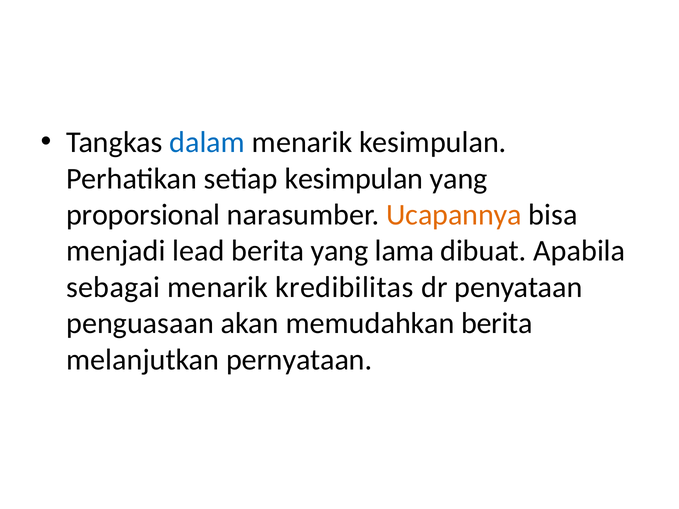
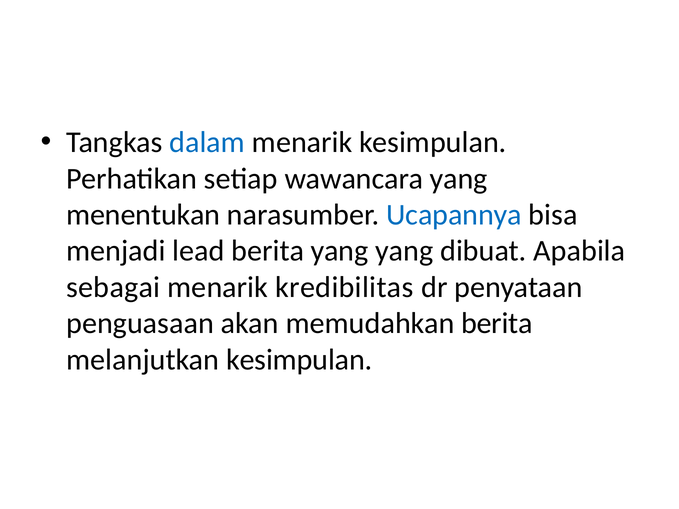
setiap kesimpulan: kesimpulan -> wawancara
proporsional: proporsional -> menentukan
Ucapannya colour: orange -> blue
yang lama: lama -> yang
melanjutkan pernyataan: pernyataan -> kesimpulan
